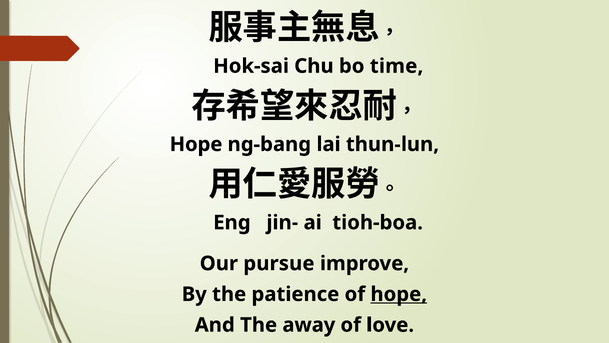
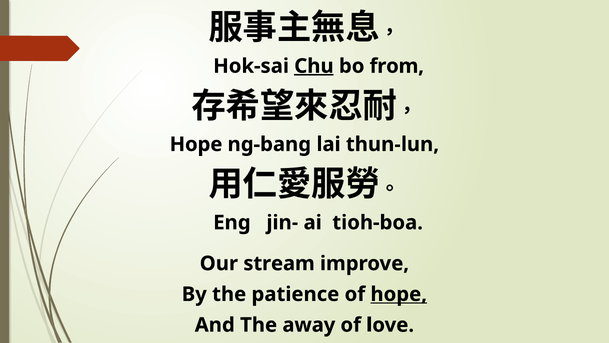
Chu underline: none -> present
time: time -> from
pursue: pursue -> stream
